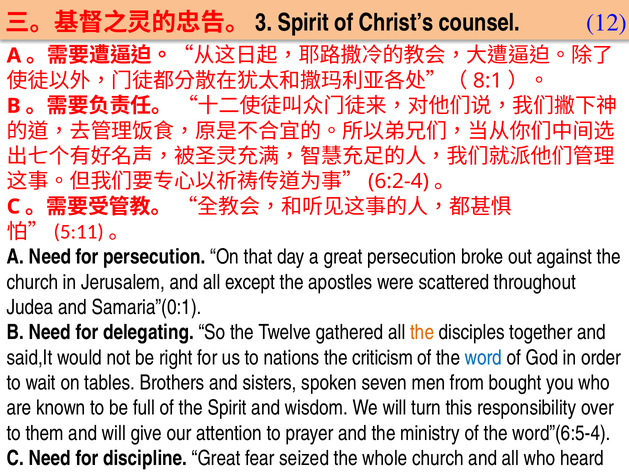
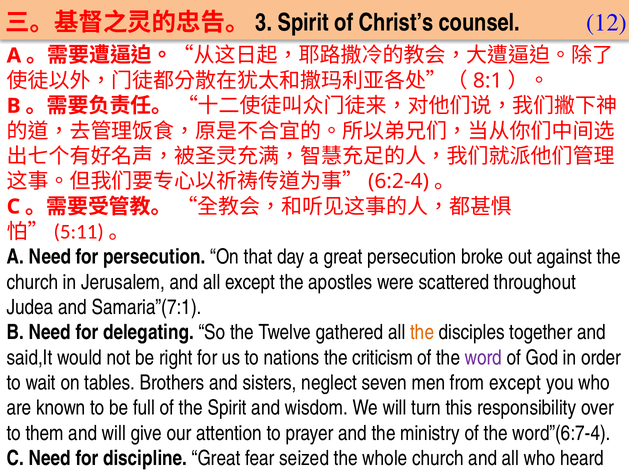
Samaria”(0:1: Samaria”(0:1 -> Samaria”(7:1
word colour: blue -> purple
spoken: spoken -> neglect
from bought: bought -> except
word”(6:5-4: word”(6:5-4 -> word”(6:7-4
